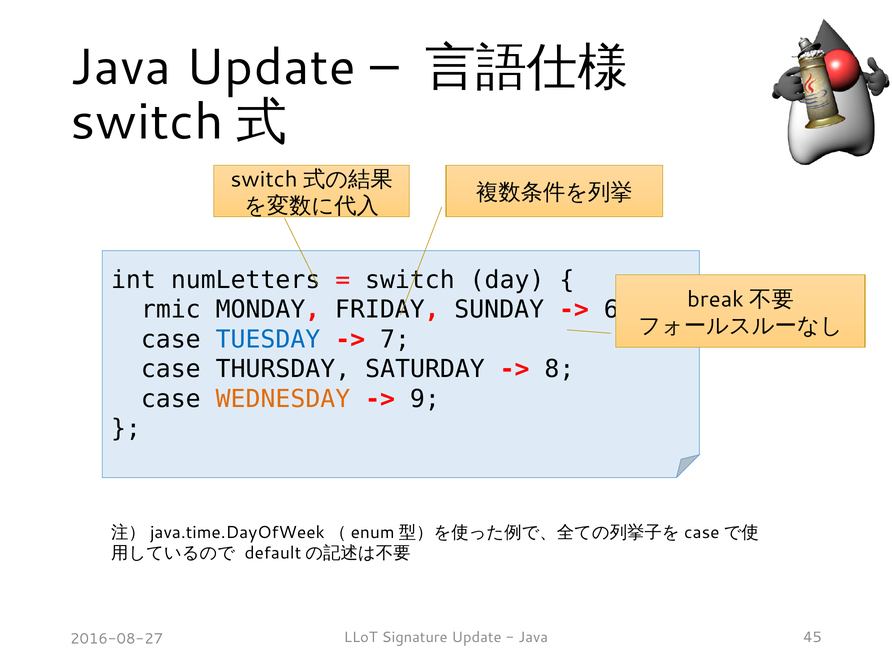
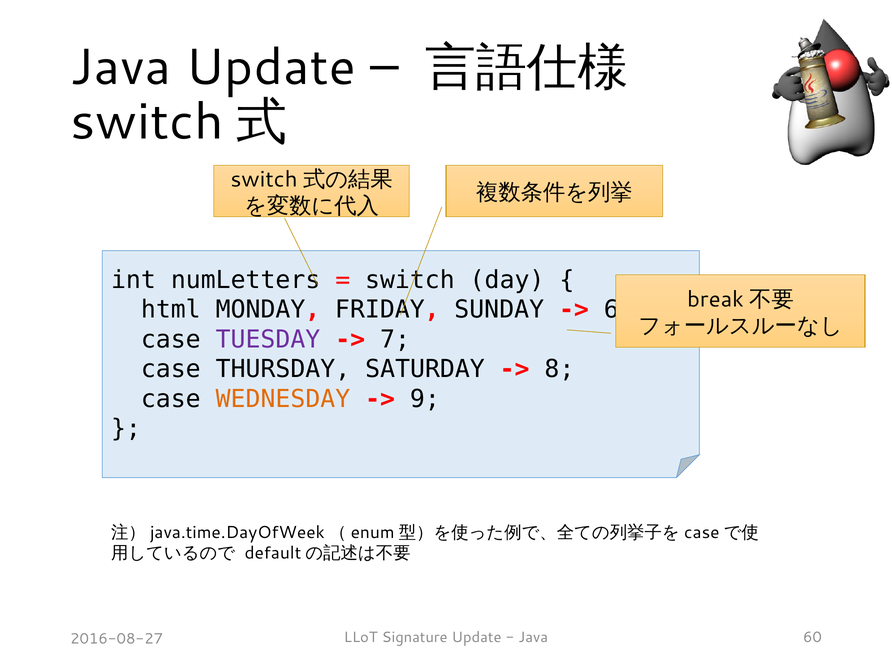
rmic: rmic -> html
TUESDAY colour: blue -> purple
45: 45 -> 60
